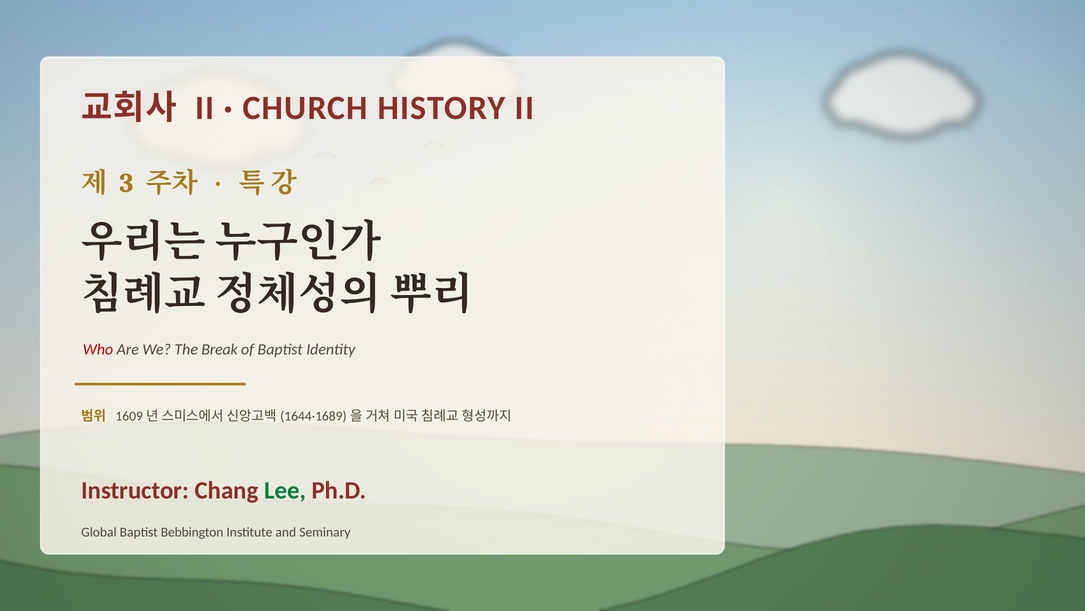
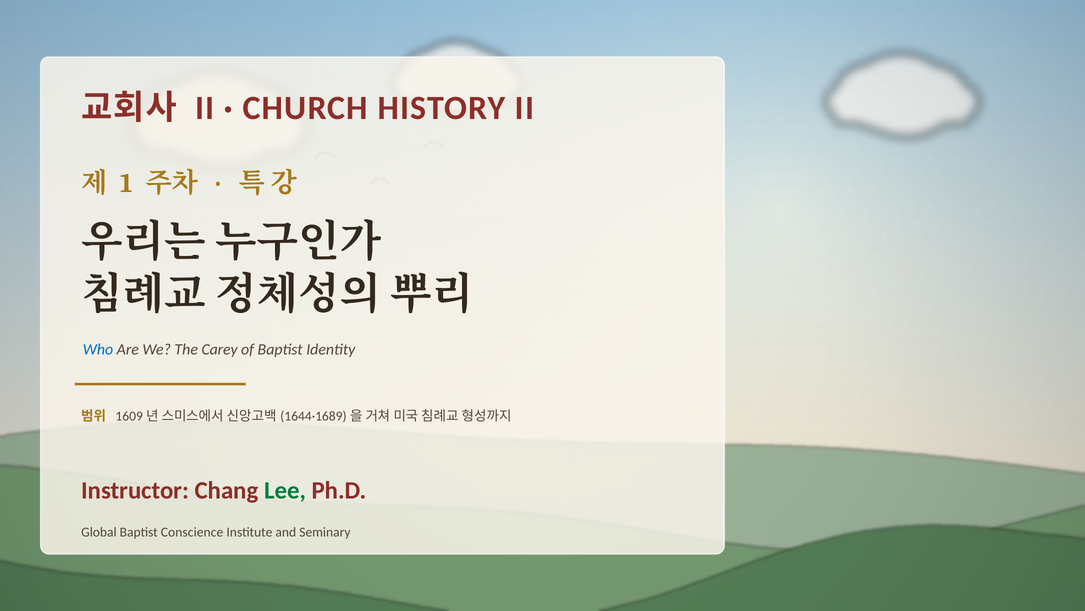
3: 3 -> 1
Who colour: red -> blue
Break: Break -> Carey
Bebbington: Bebbington -> Conscience
